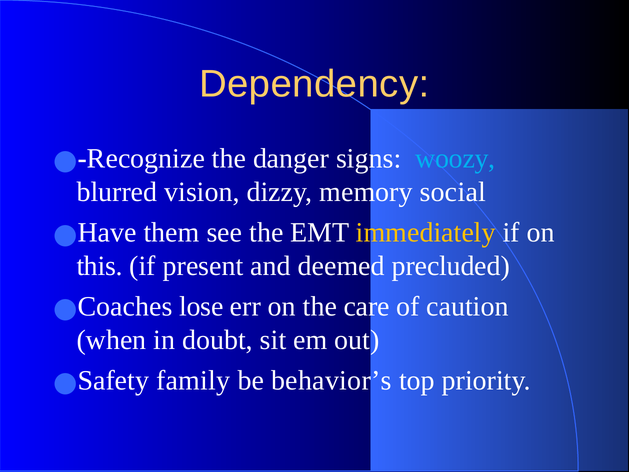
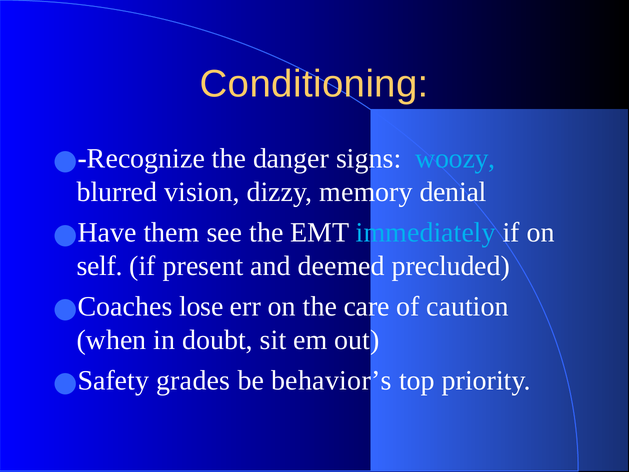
Dependency: Dependency -> Conditioning
social: social -> denial
immediately colour: yellow -> light blue
this: this -> self
family: family -> grades
